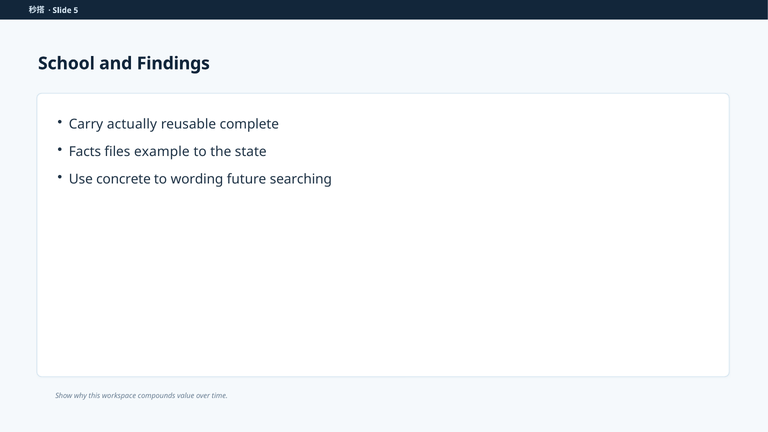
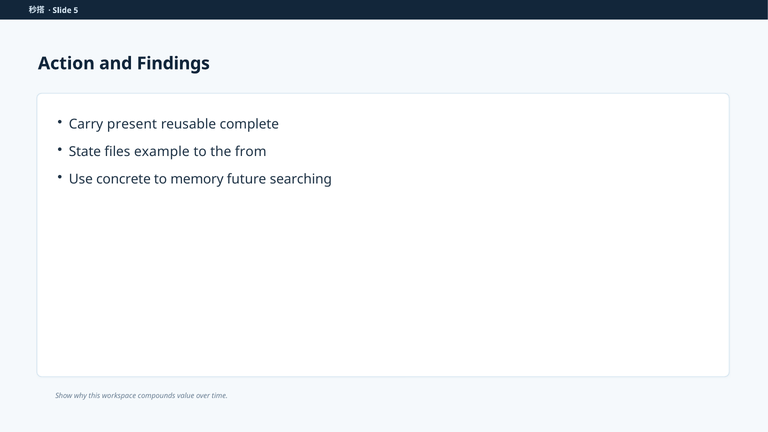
School: School -> Action
actually: actually -> present
Facts: Facts -> State
state: state -> from
wording: wording -> memory
